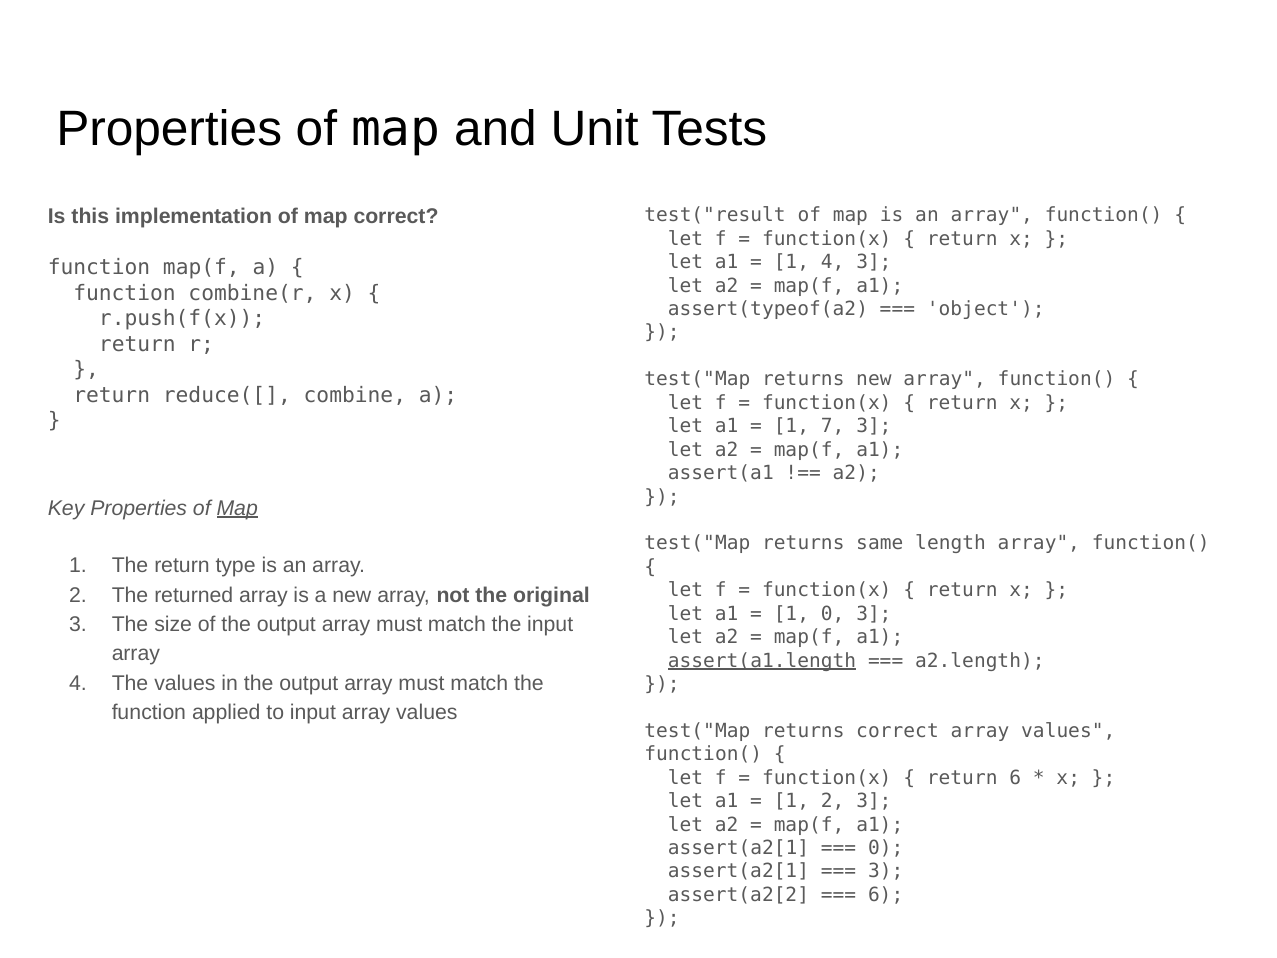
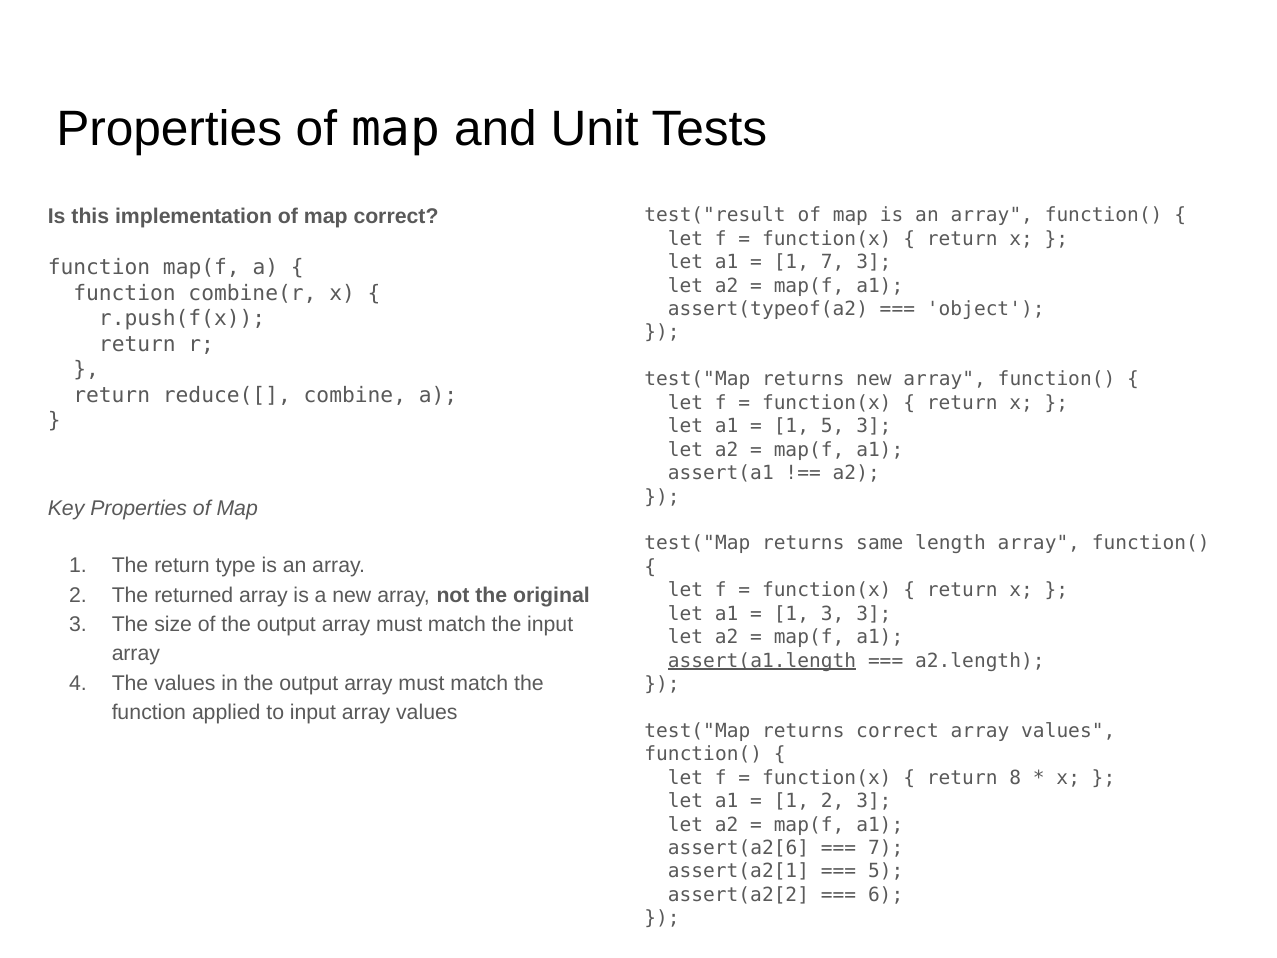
1 4: 4 -> 7
1 7: 7 -> 5
Map at (237, 508) underline: present -> none
1 0: 0 -> 3
return 6: 6 -> 8
assert(a2[1 at (739, 848): assert(a2[1 -> assert(a2[6
0 at (886, 848): 0 -> 7
3 at (886, 871): 3 -> 5
